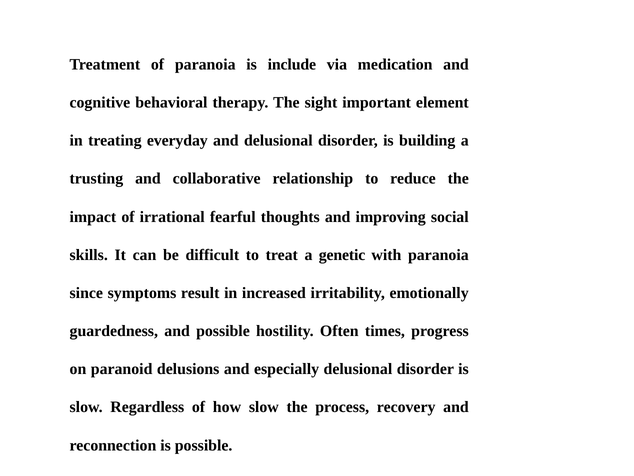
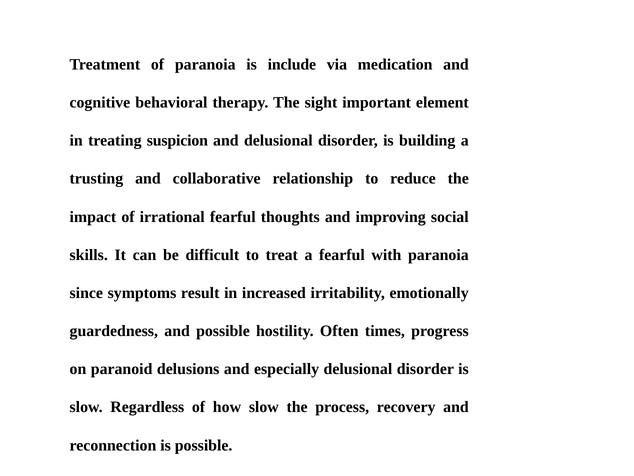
everyday: everyday -> suspicion
a genetic: genetic -> fearful
